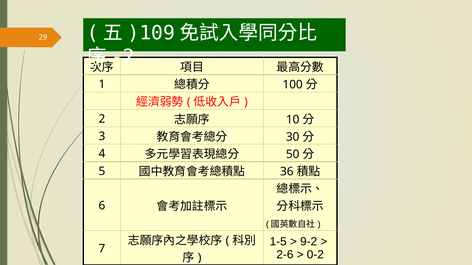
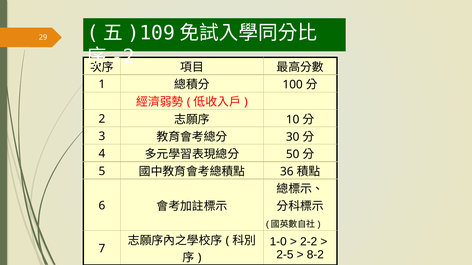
1-5: 1-5 -> 1-0
9-2: 9-2 -> 2-2
2-6: 2-6 -> 2-5
0-2: 0-2 -> 8-2
